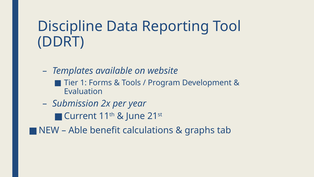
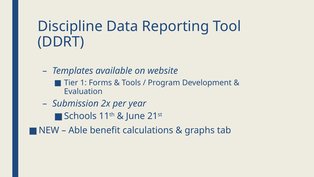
Current: Current -> Schools
